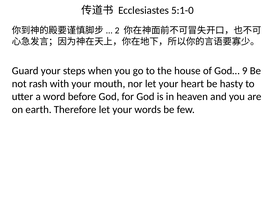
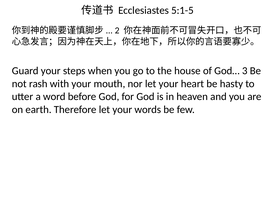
5:1-0: 5:1-0 -> 5:1-5
9: 9 -> 3
